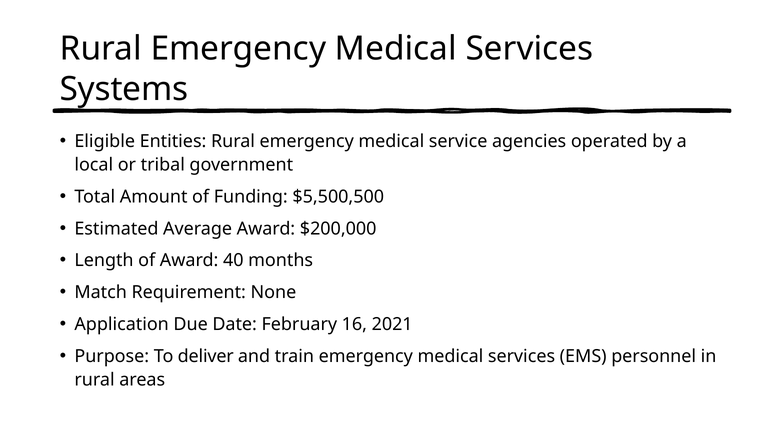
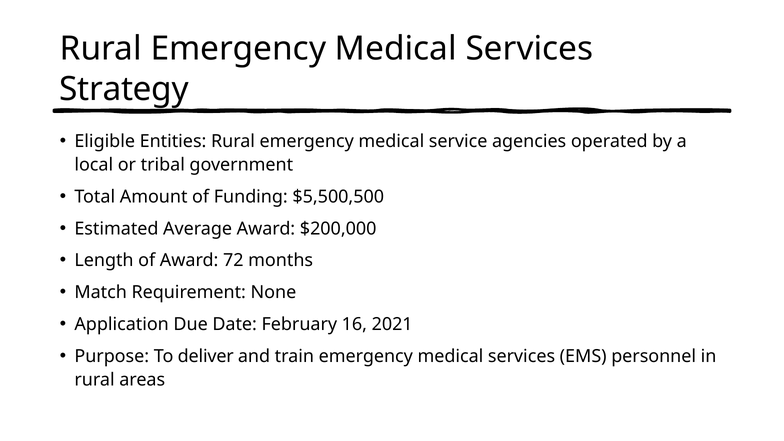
Systems: Systems -> Strategy
40: 40 -> 72
